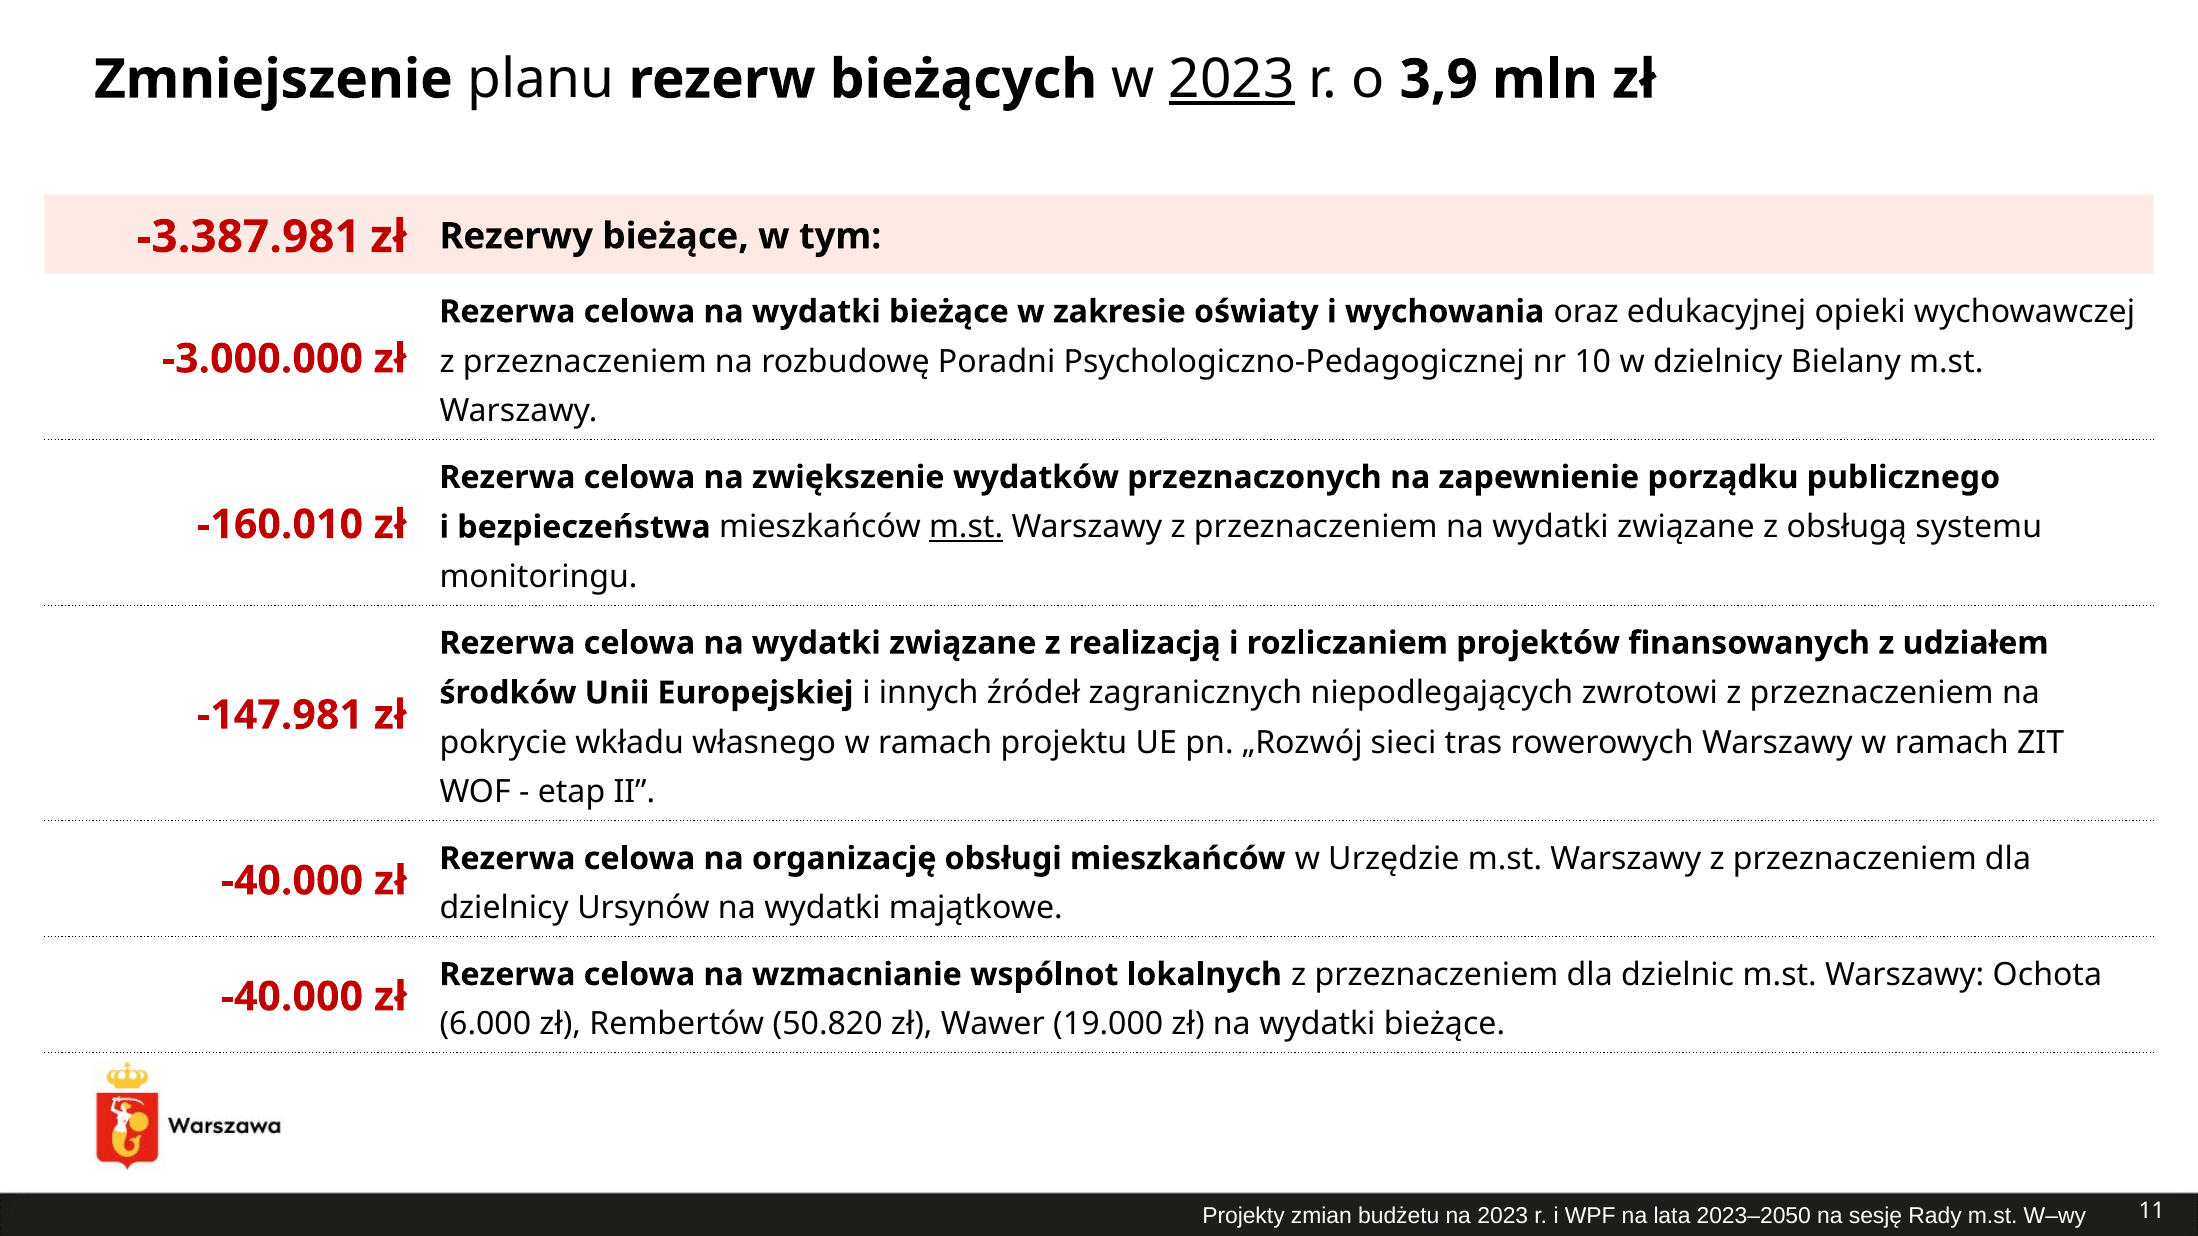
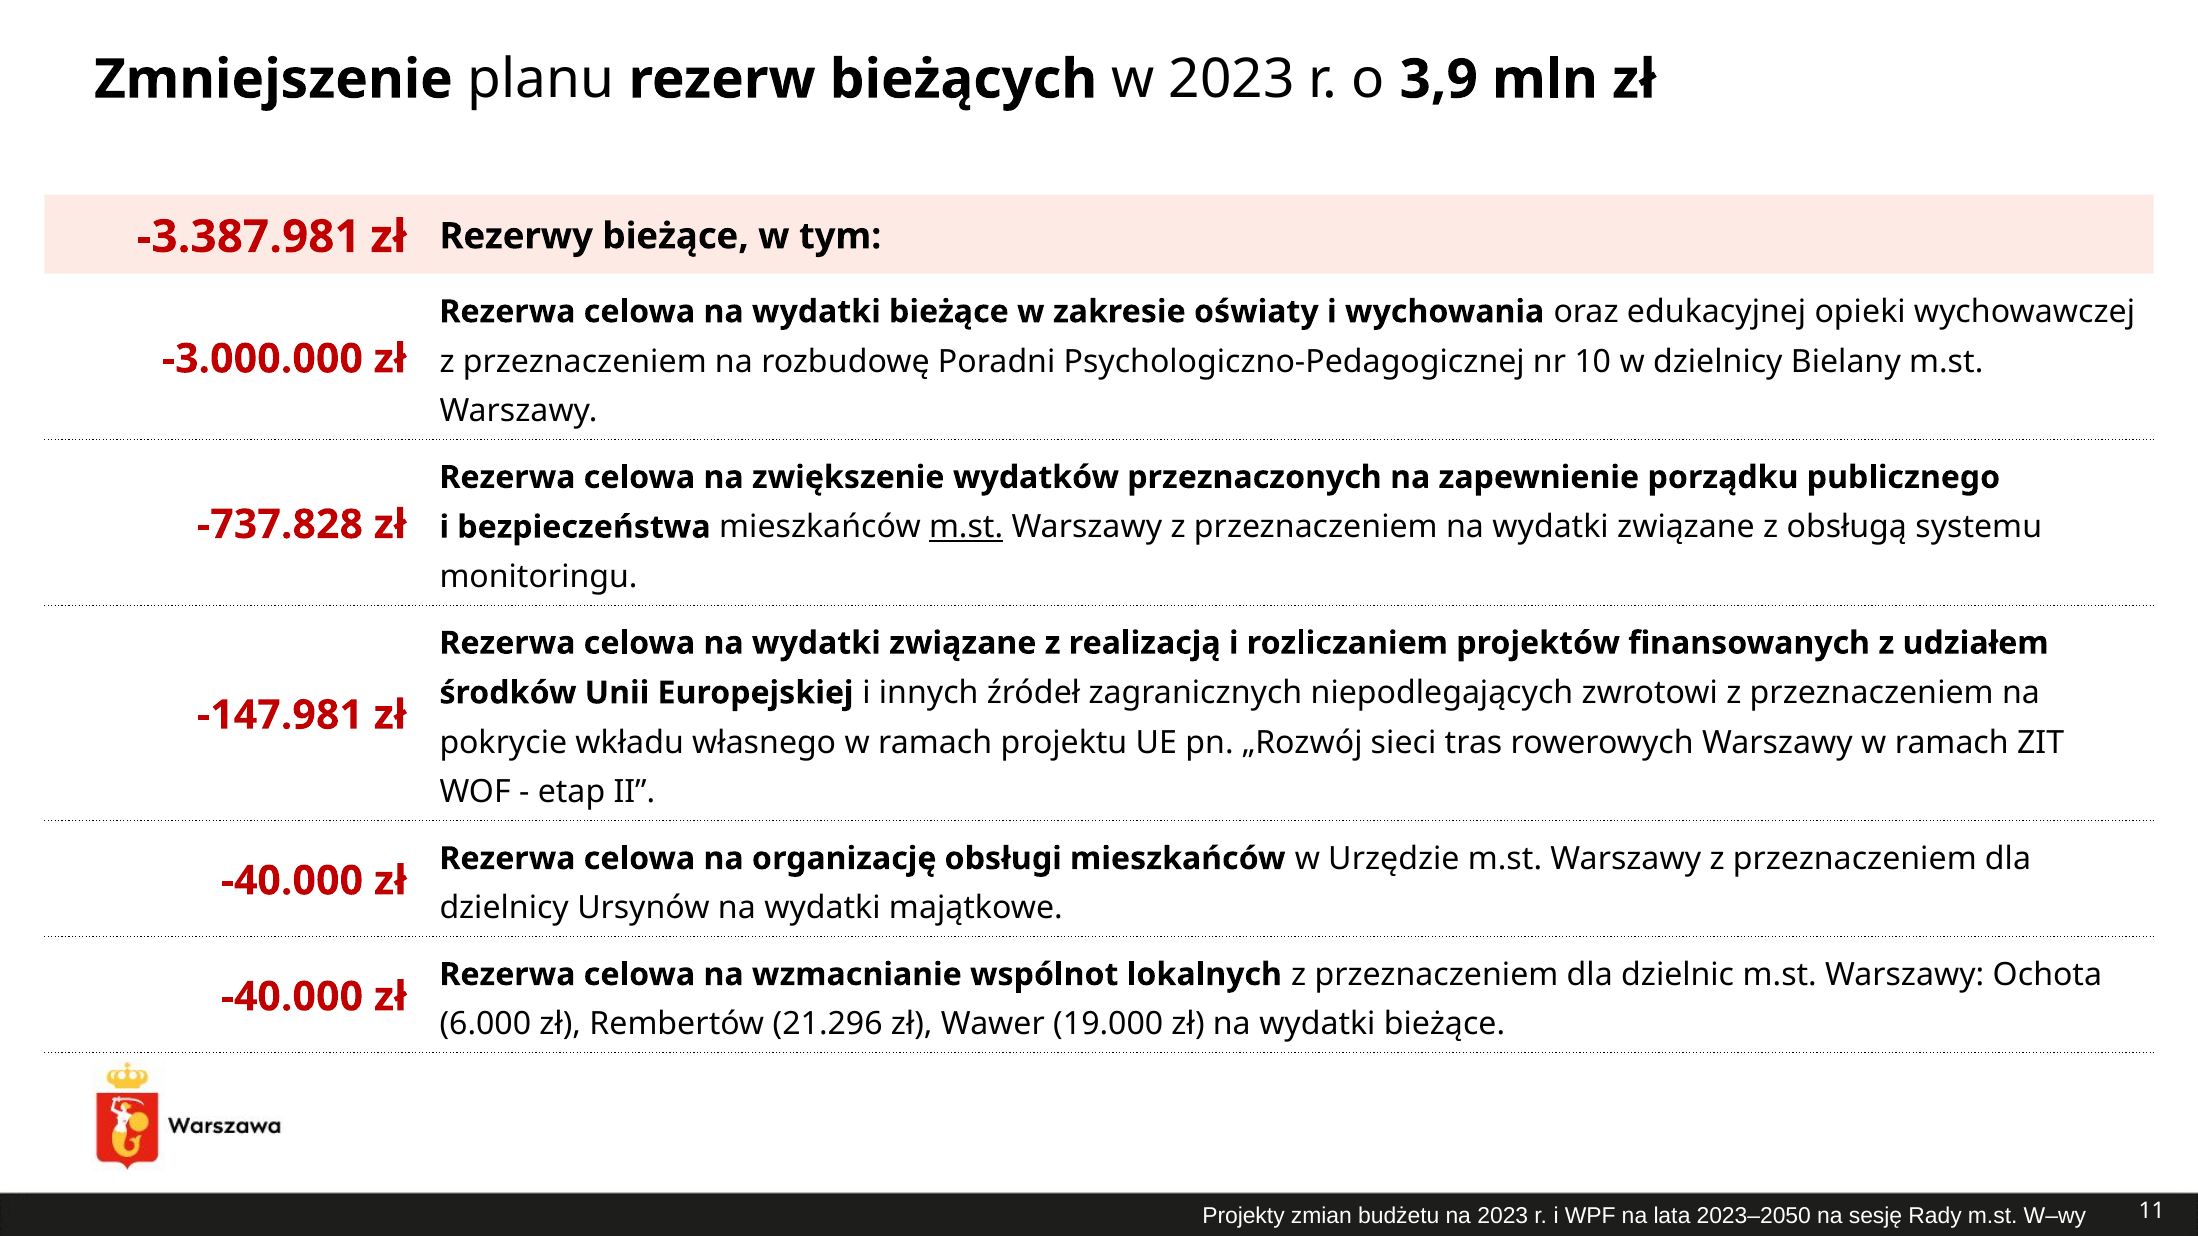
2023 at (1232, 80) underline: present -> none
-160.010: -160.010 -> -737.828
50.820: 50.820 -> 21.296
